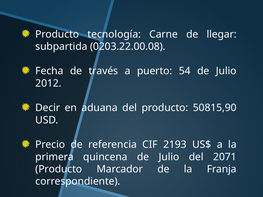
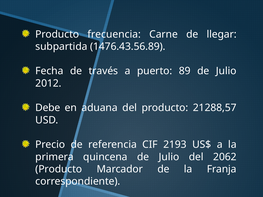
tecnología: tecnología -> frecuencia
0203.22.00.08: 0203.22.00.08 -> 1476.43.56.89
54: 54 -> 89
Decir: Decir -> Debe
50815,90: 50815,90 -> 21288,57
2071: 2071 -> 2062
